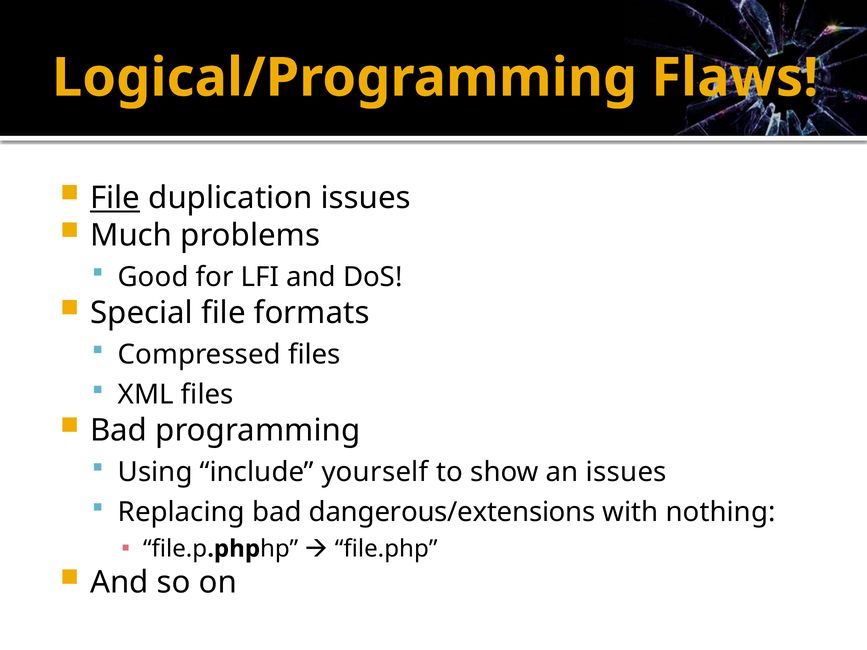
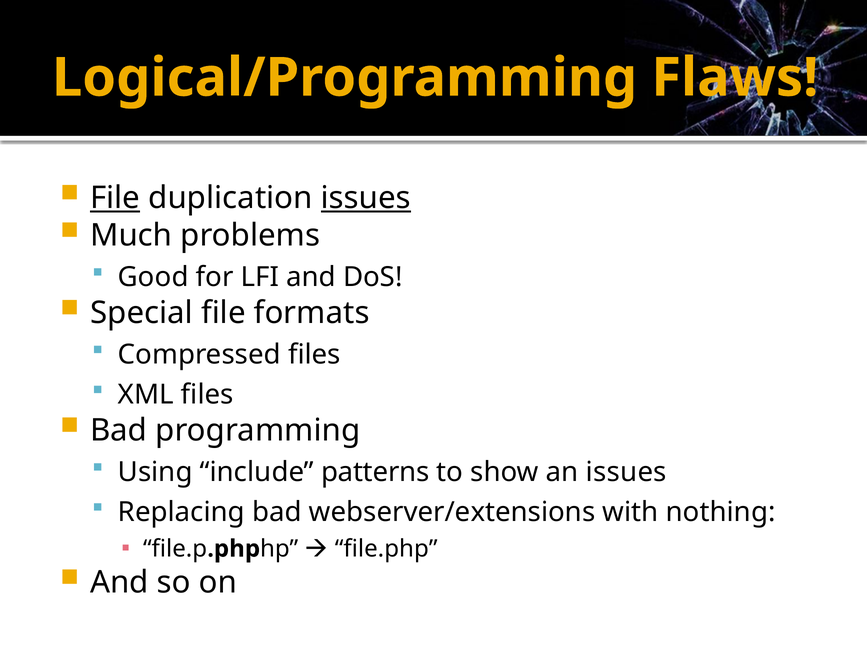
issues at (366, 198) underline: none -> present
yourself: yourself -> patterns
dangerous/extensions: dangerous/extensions -> webserver/extensions
